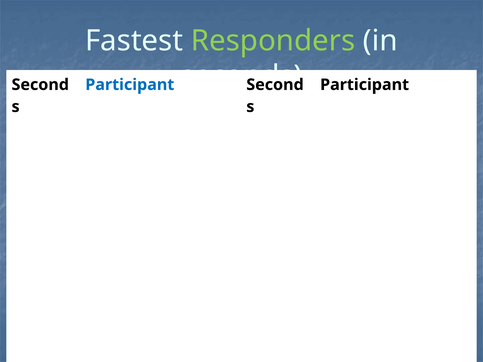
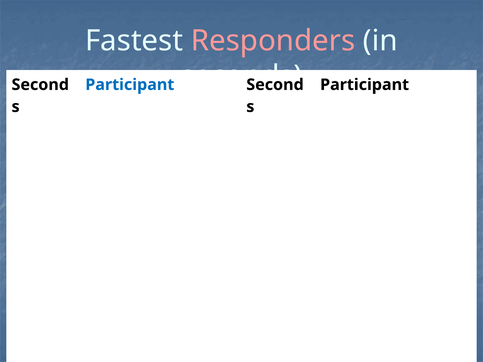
Responders colour: light green -> pink
